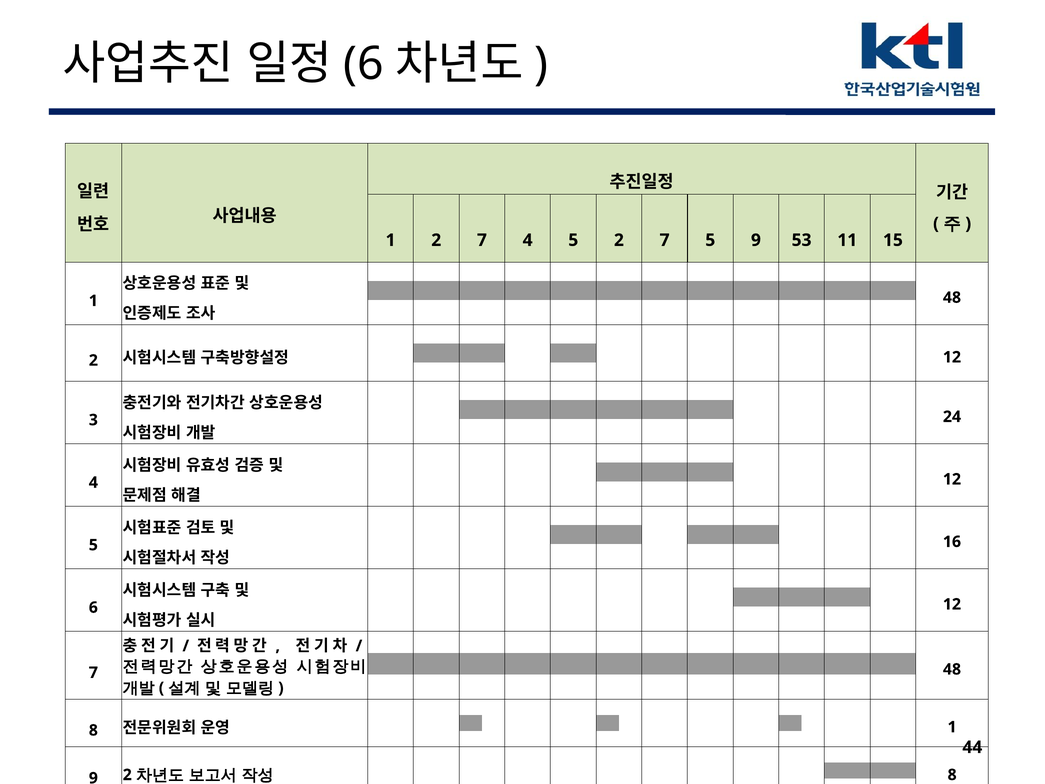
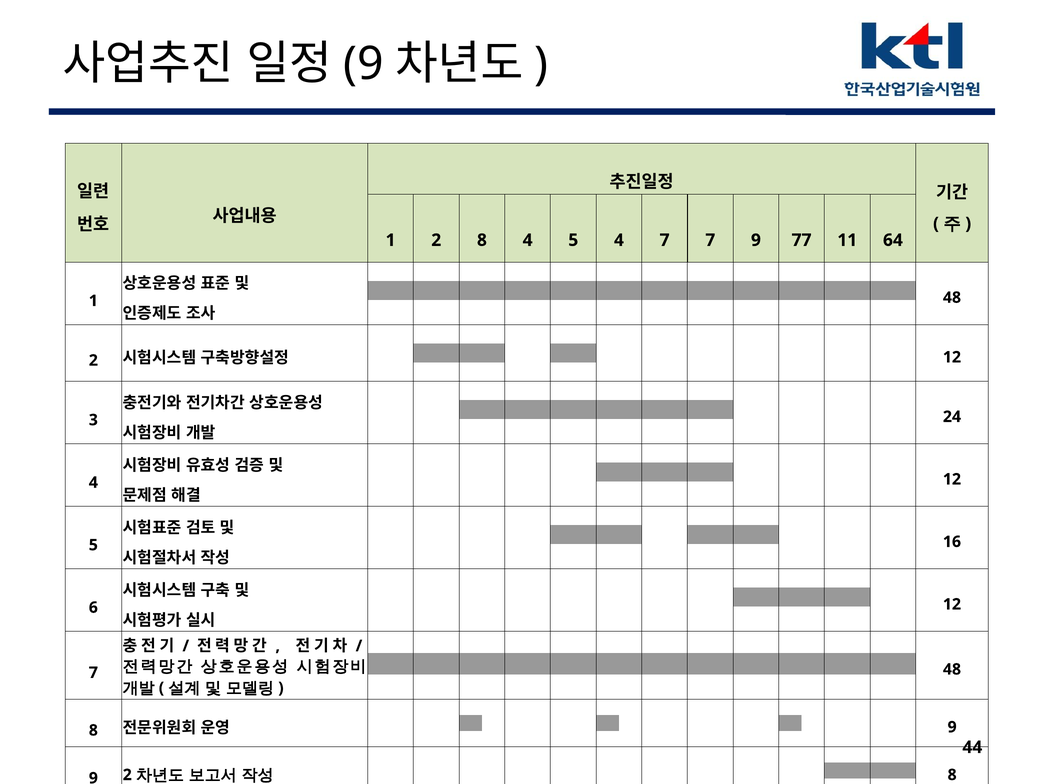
6 at (364, 64): 6 -> 9
1 2 7: 7 -> 8
5 2: 2 -> 4
7 5: 5 -> 7
53: 53 -> 77
15: 15 -> 64
1 at (952, 727): 1 -> 9
